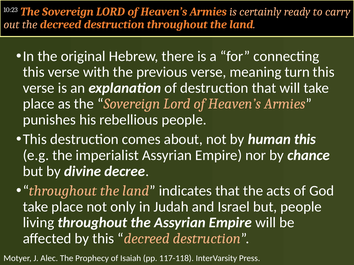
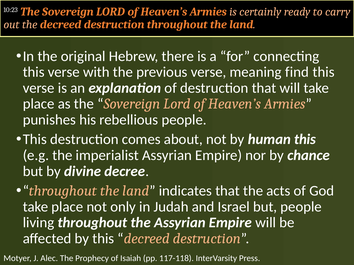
turn: turn -> find
